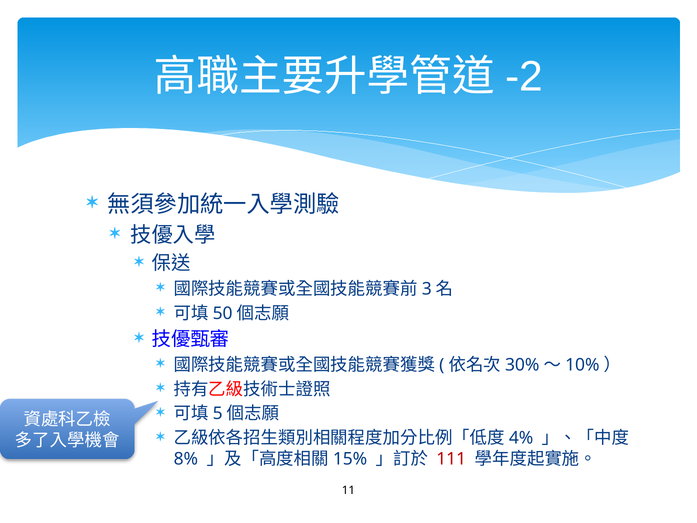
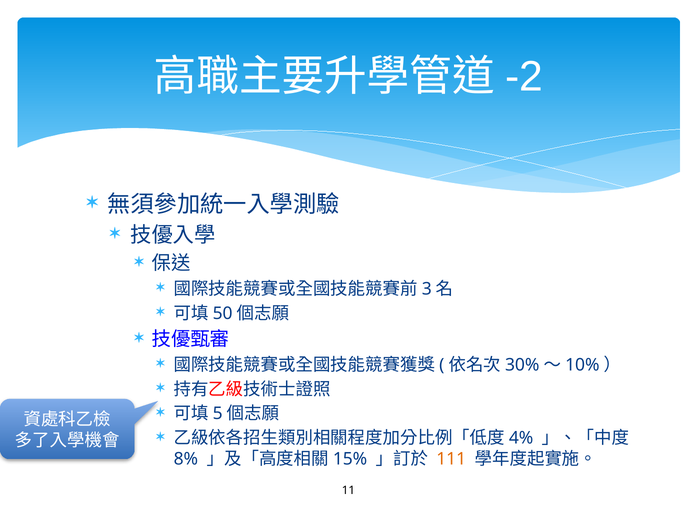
111 colour: red -> orange
